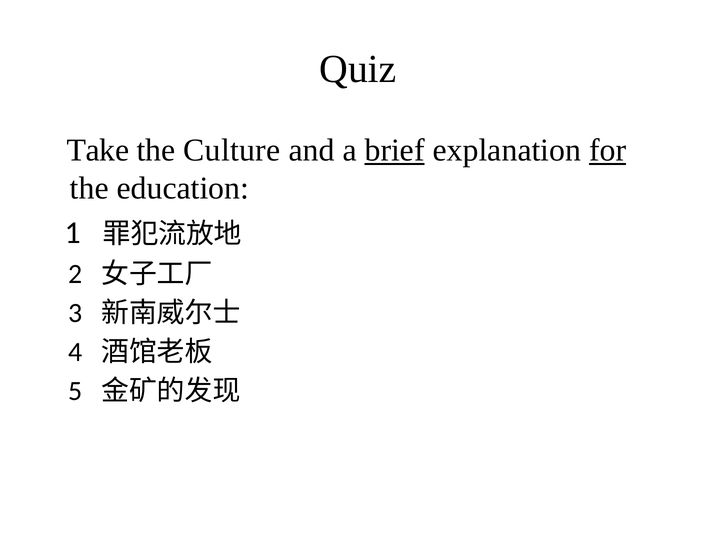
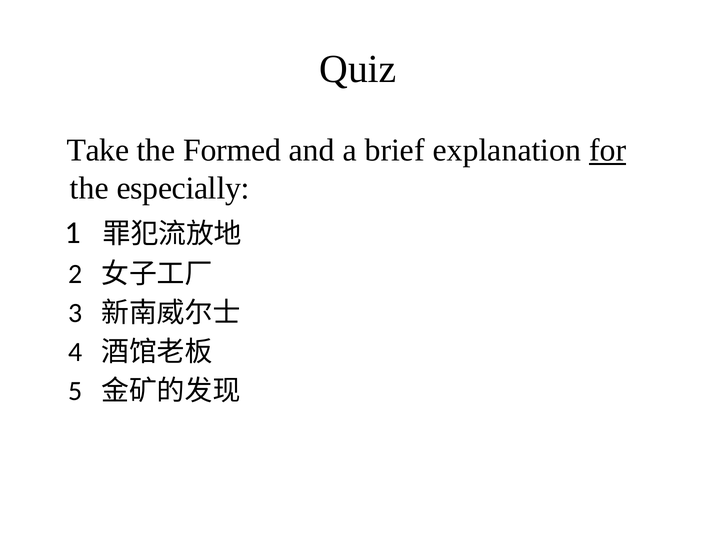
Culture: Culture -> Formed
brief underline: present -> none
education: education -> especially
